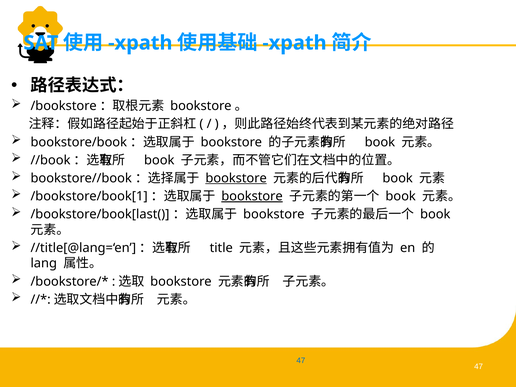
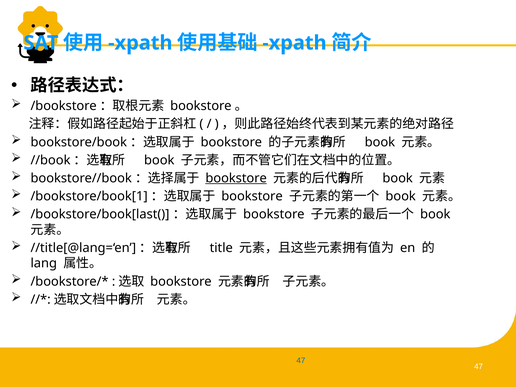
bookstore at (252, 196) underline: present -> none
